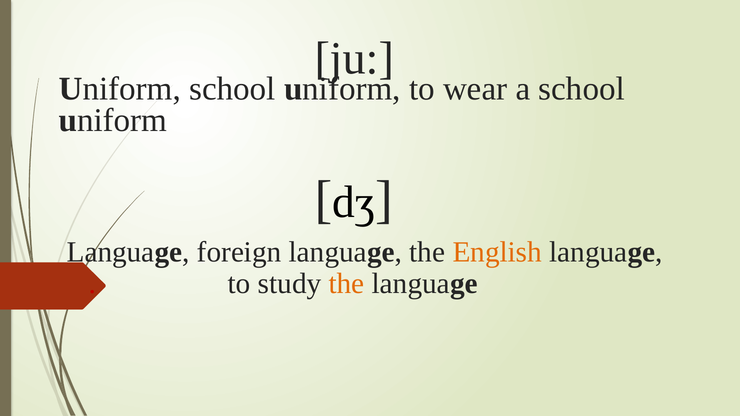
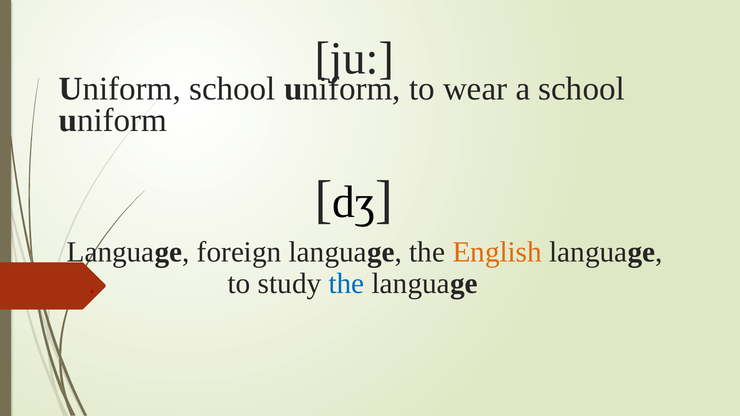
the at (347, 284) colour: orange -> blue
